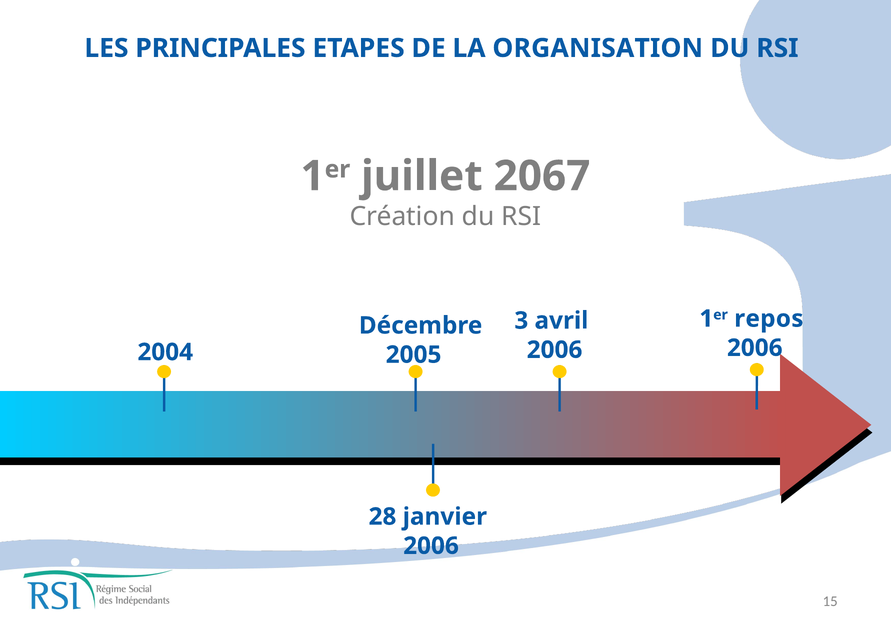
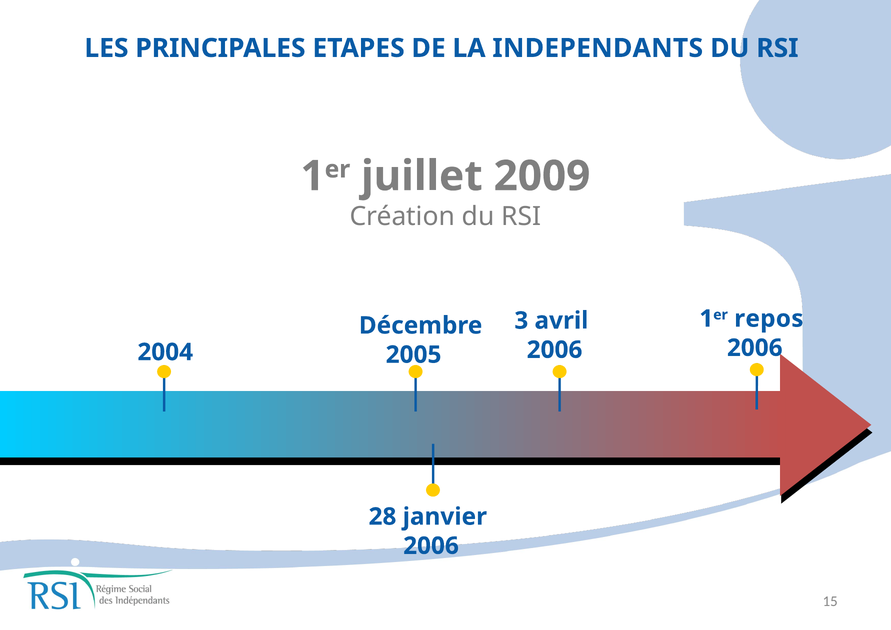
ORGANISATION: ORGANISATION -> INDEPENDANTS
2067: 2067 -> 2009
